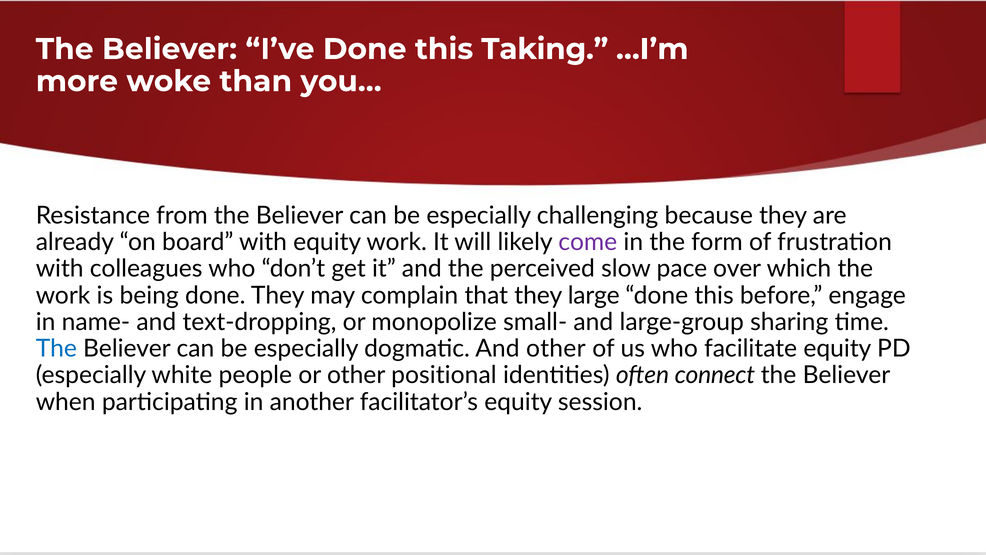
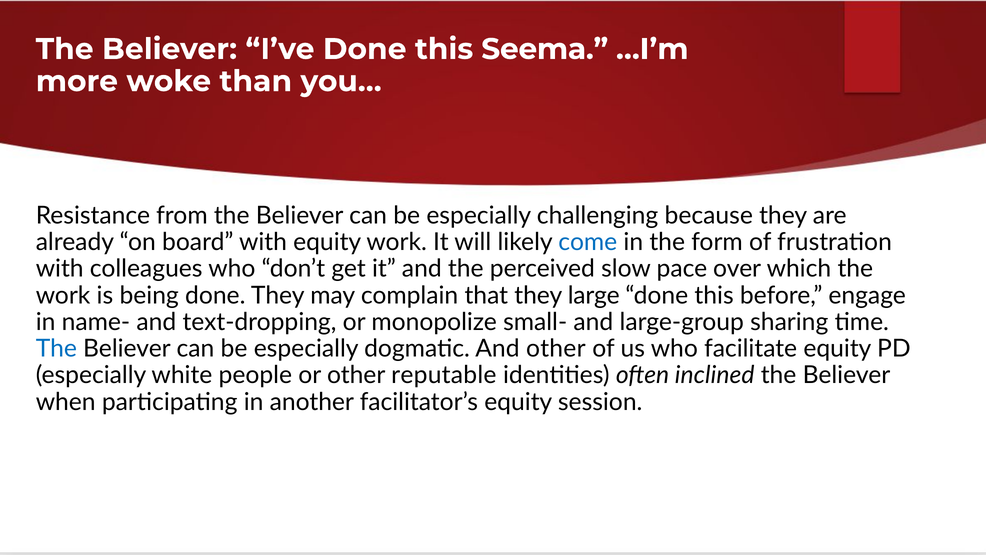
Taking: Taking -> Seema
come colour: purple -> blue
positional: positional -> reputable
connect: connect -> inclined
